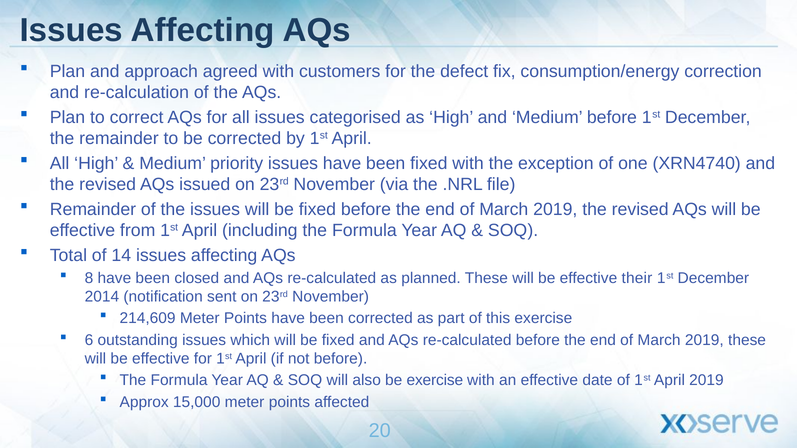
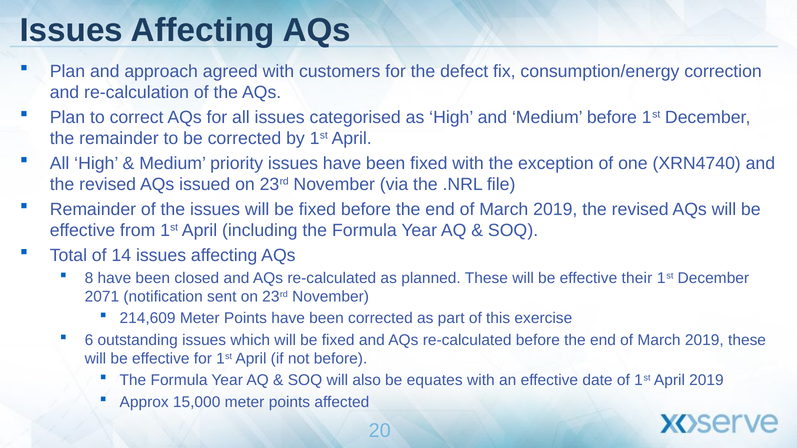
2014: 2014 -> 2071
be exercise: exercise -> equates
